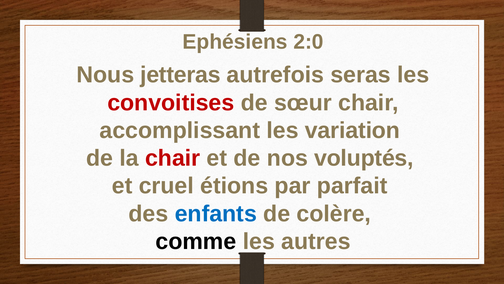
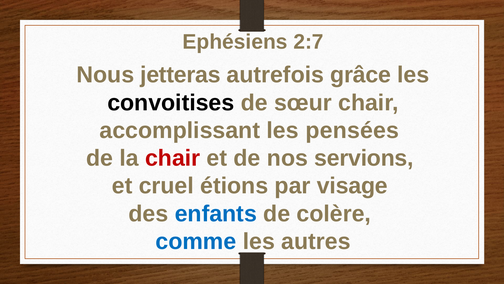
2:0: 2:0 -> 2:7
seras: seras -> grâce
convoitises colour: red -> black
variation: variation -> pensées
voluptés: voluptés -> servions
parfait: parfait -> visage
comme colour: black -> blue
